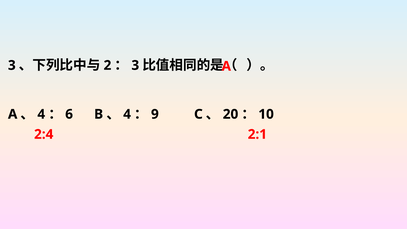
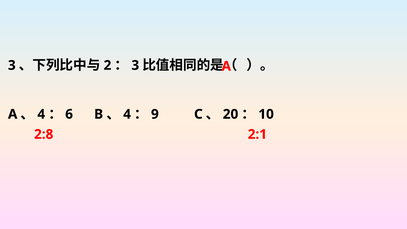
2:4: 2:4 -> 2:8
